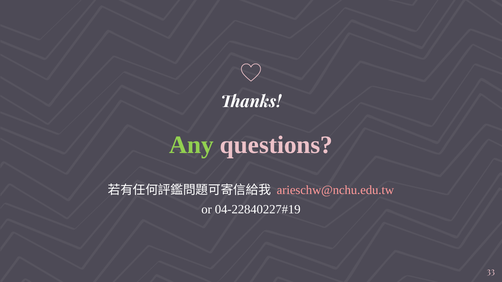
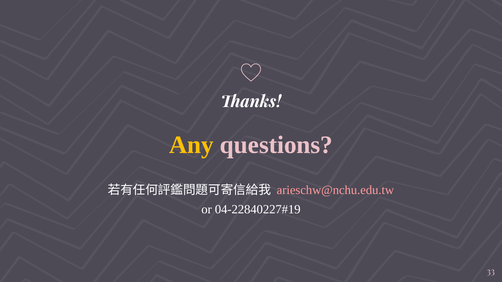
Any colour: light green -> yellow
